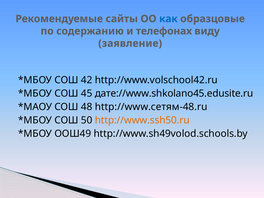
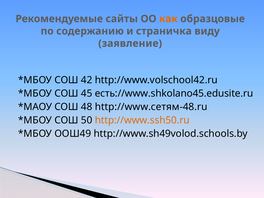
как colour: blue -> orange
телефонах: телефонах -> страничка
дате://www.shkolano45.edusite.ru: дате://www.shkolano45.edusite.ru -> есть://www.shkolano45.edusite.ru
